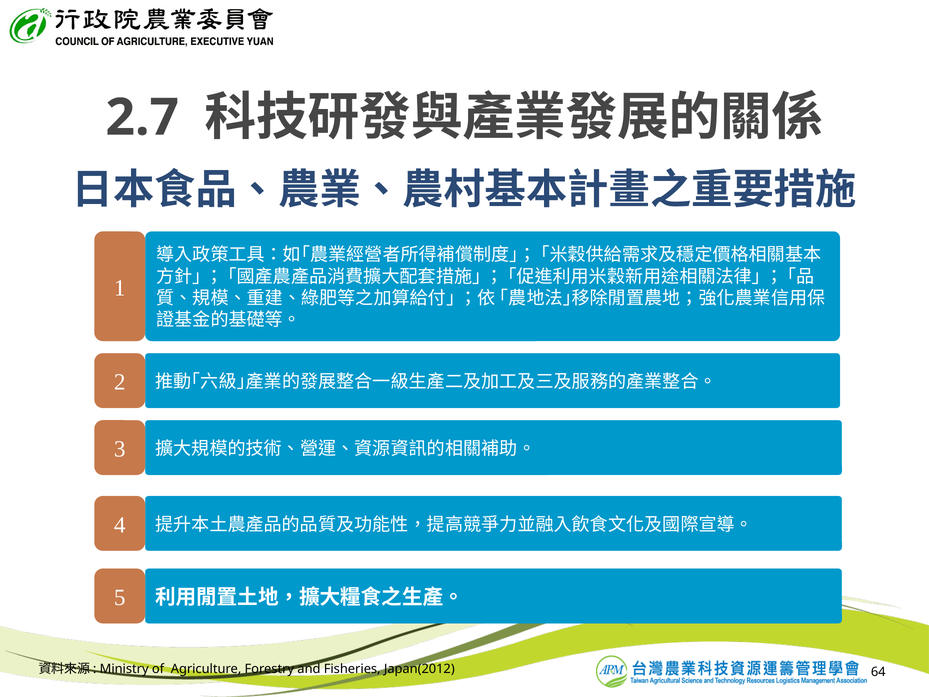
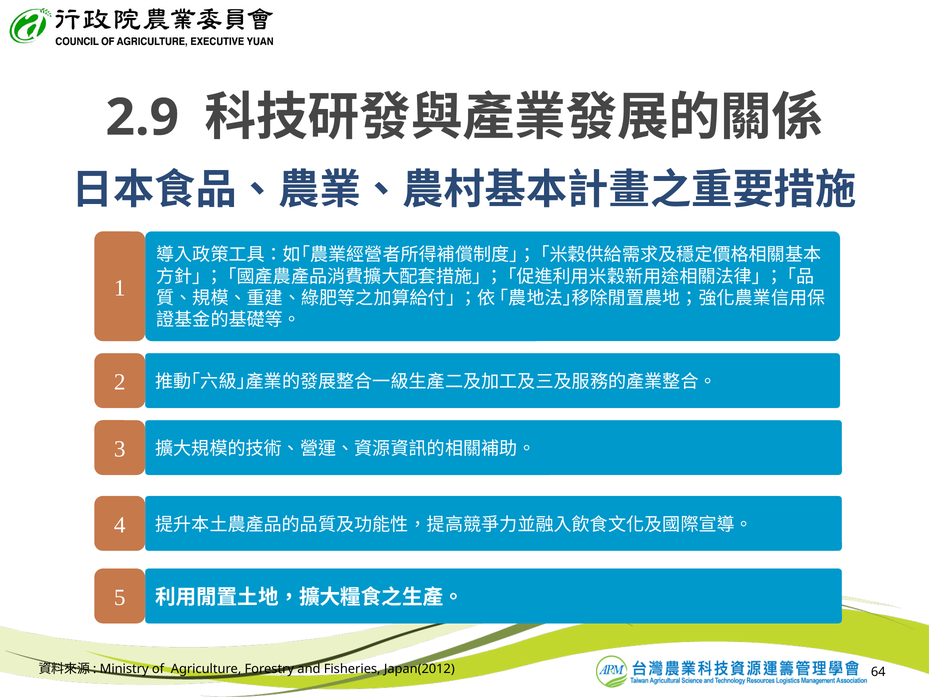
2.7: 2.7 -> 2.9
